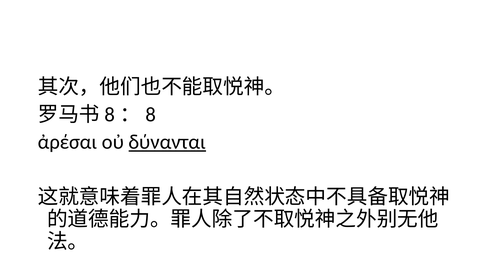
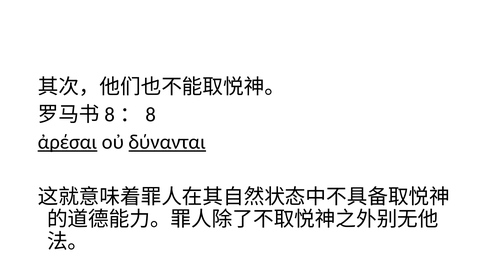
ἀρέσαι underline: none -> present
